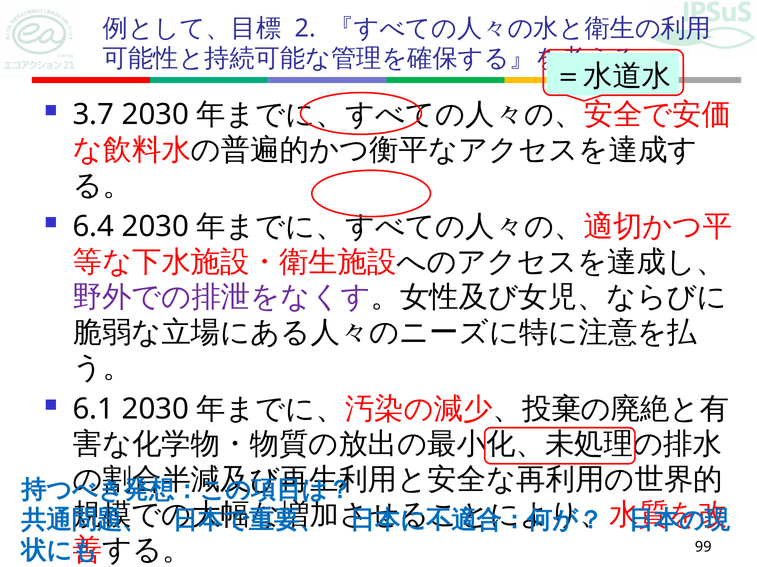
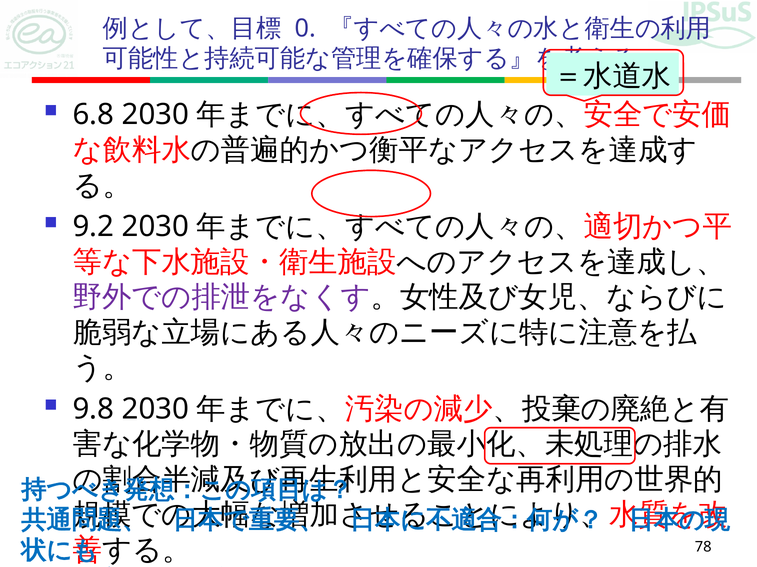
2: 2 -> 0
3.7: 3.7 -> 6.8
6.4: 6.4 -> 9.2
6.1: 6.1 -> 9.8
99: 99 -> 78
